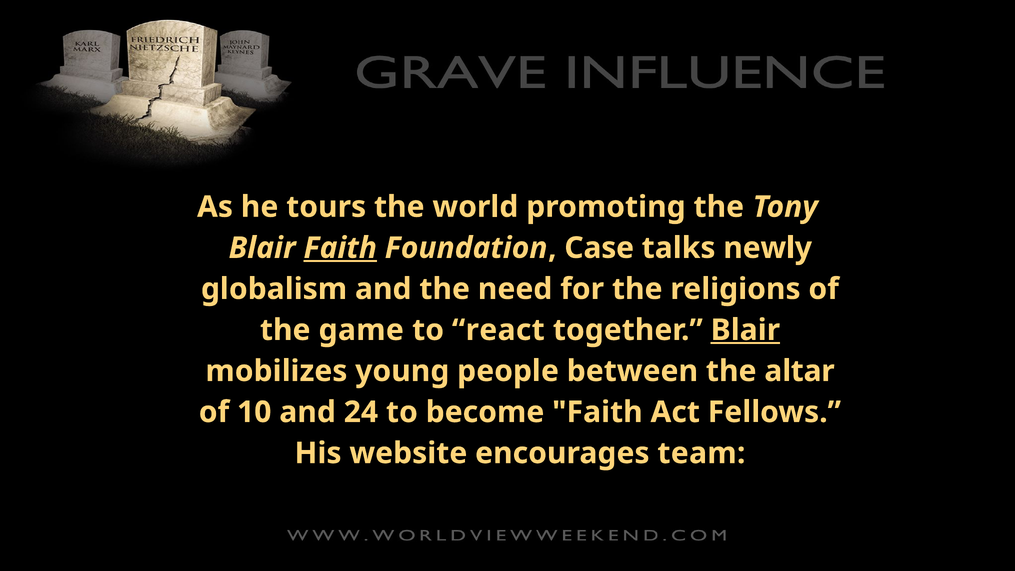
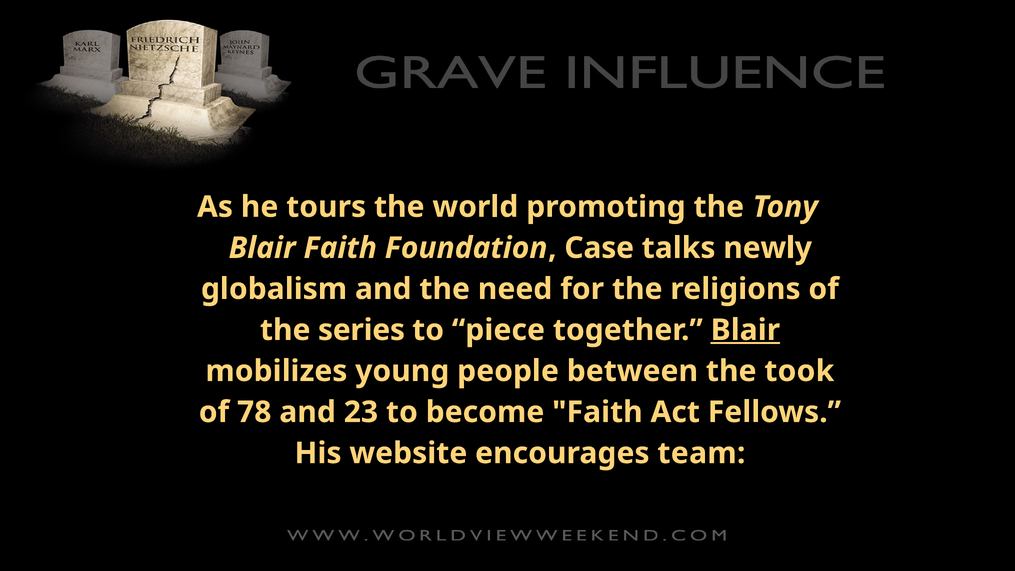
Faith at (340, 248) underline: present -> none
game: game -> series
react: react -> piece
altar: altar -> took
10: 10 -> 78
24: 24 -> 23
